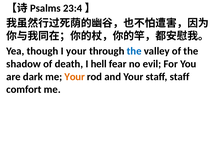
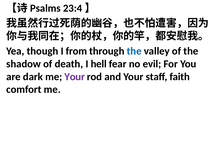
I your: your -> from
Your at (75, 77) colour: orange -> purple
staff staff: staff -> faith
